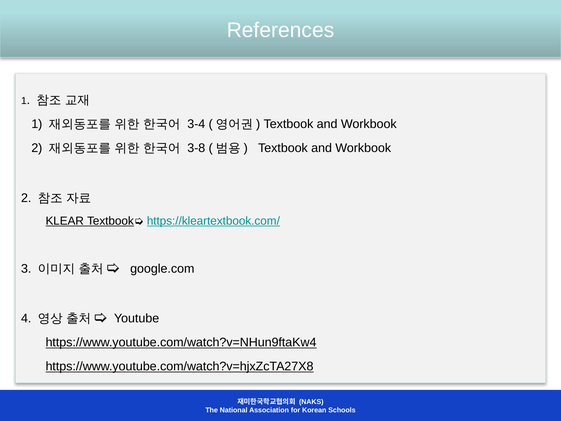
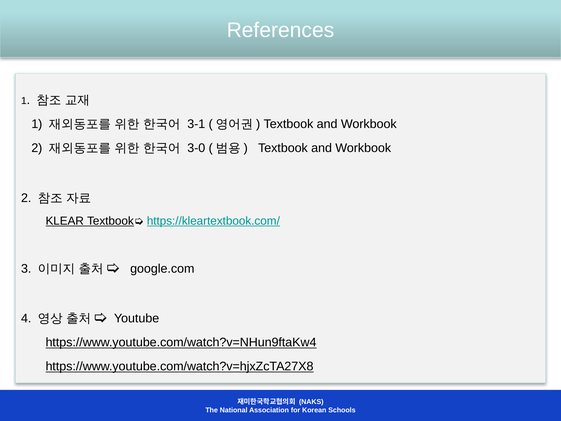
3-4: 3-4 -> 3-1
3-8: 3-8 -> 3-0
